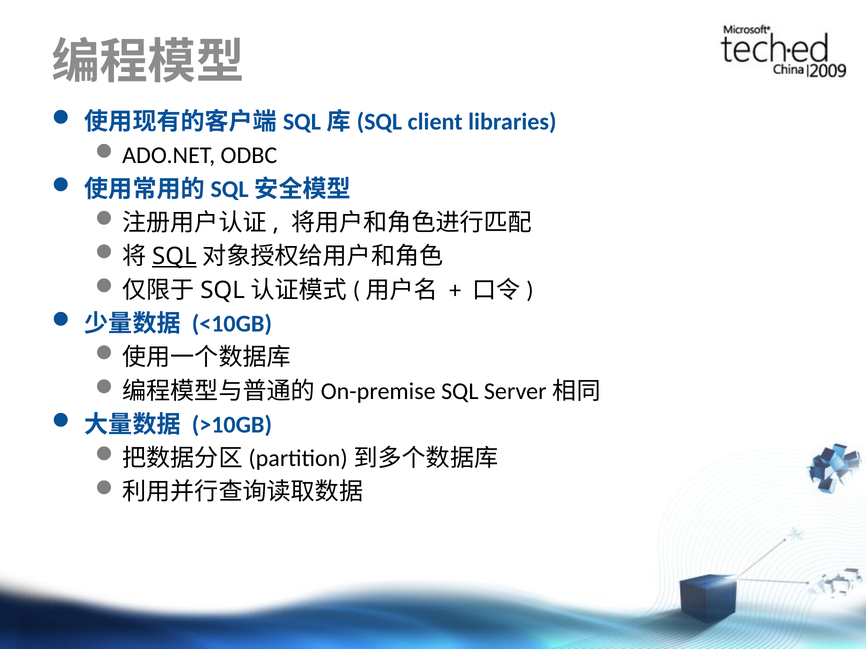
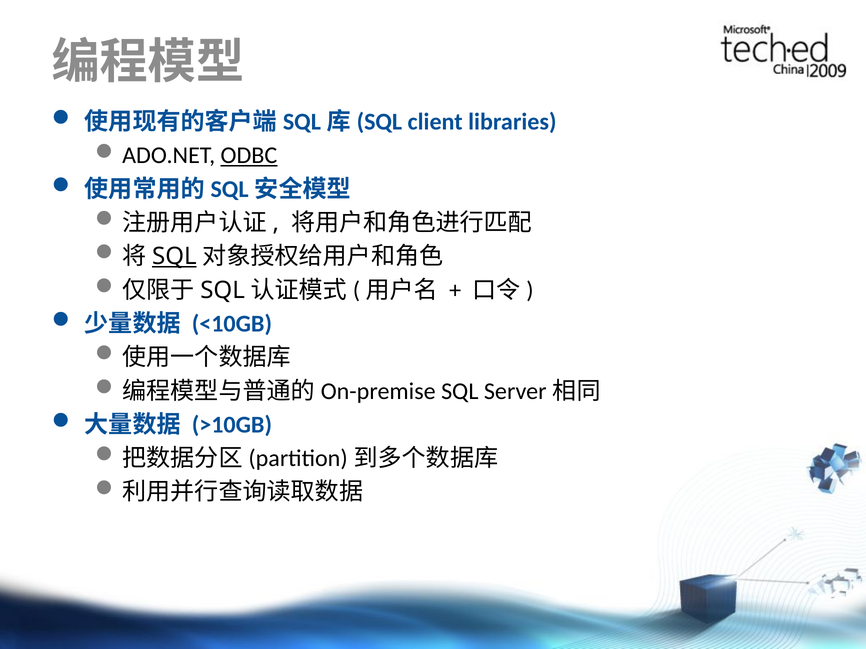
ODBC underline: none -> present
